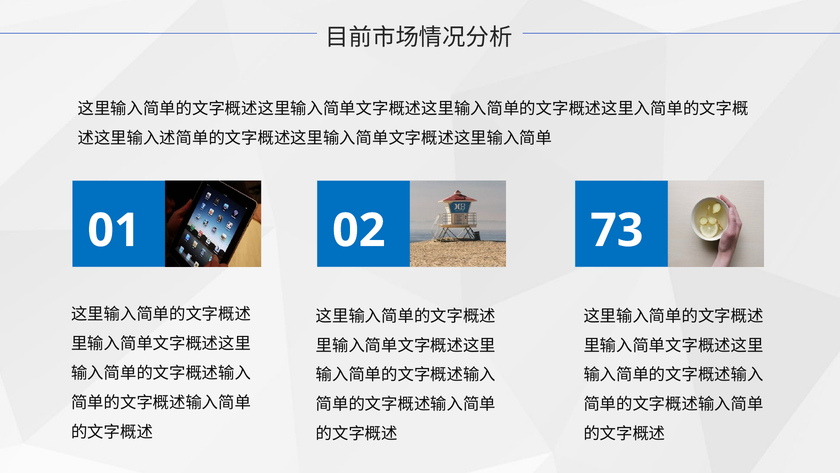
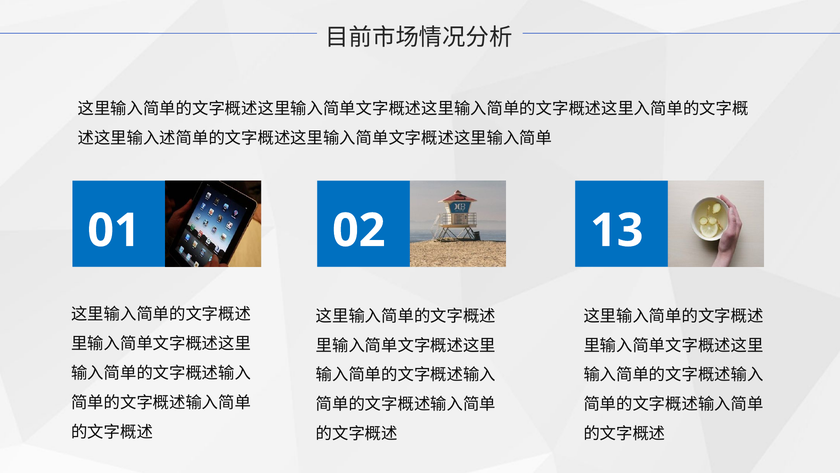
73: 73 -> 13
